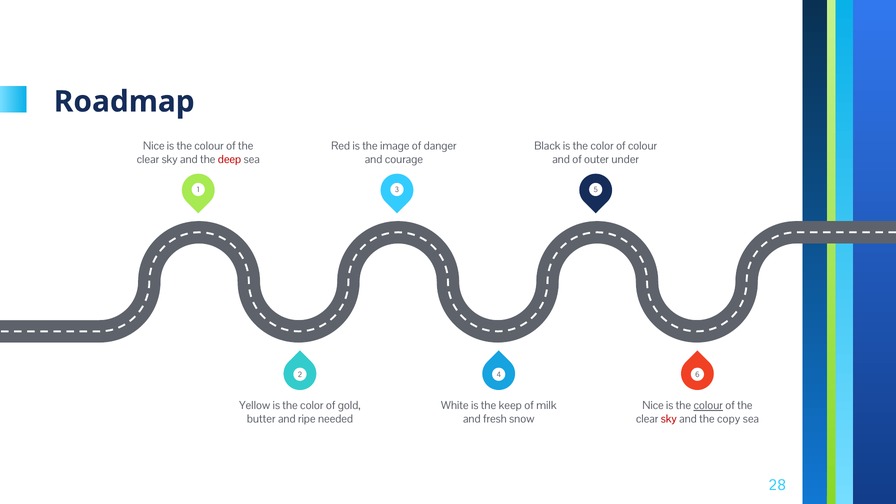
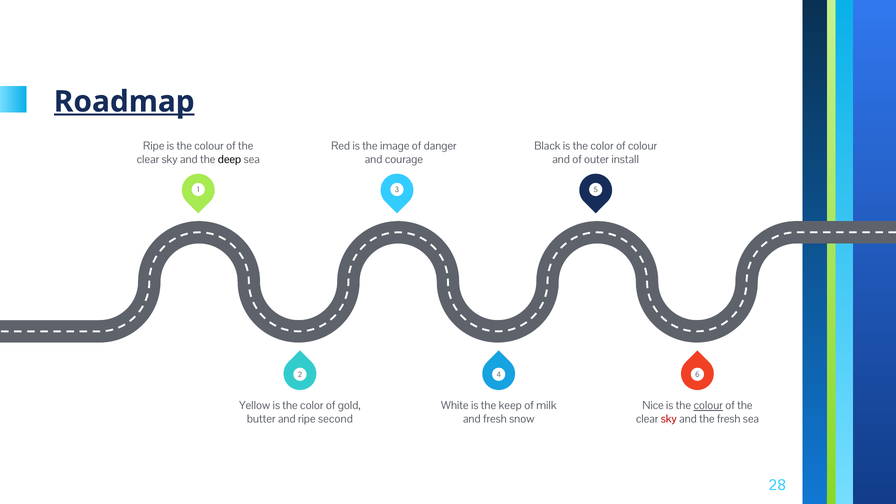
Roadmap underline: none -> present
Nice at (154, 146): Nice -> Ripe
deep colour: red -> black
under: under -> install
needed: needed -> second
the copy: copy -> fresh
